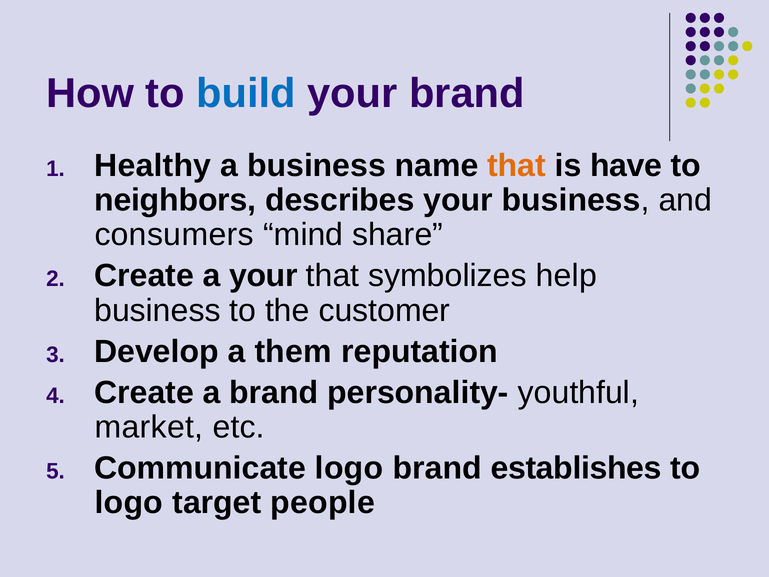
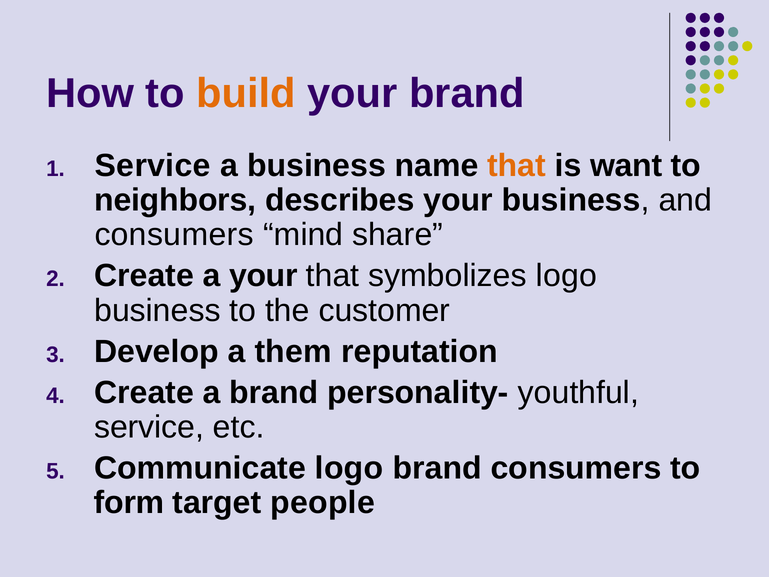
build colour: blue -> orange
Healthy at (153, 166): Healthy -> Service
have: have -> want
symbolizes help: help -> logo
market at (149, 427): market -> service
brand establishes: establishes -> consumers
logo at (129, 503): logo -> form
